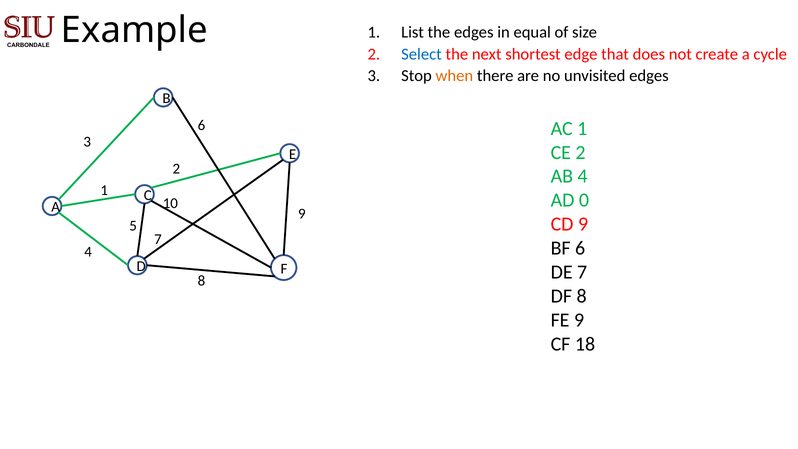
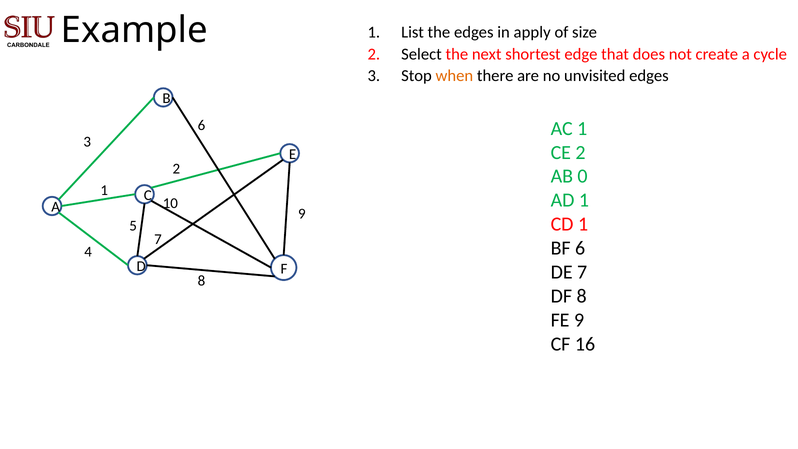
equal: equal -> apply
Select colour: blue -> black
AB 4: 4 -> 0
AD 0: 0 -> 1
CD 9: 9 -> 1
18: 18 -> 16
